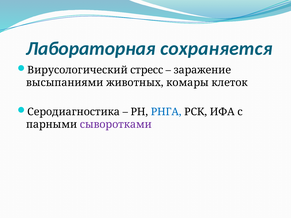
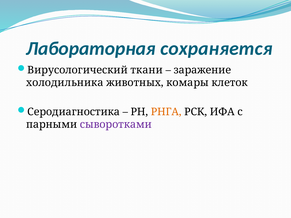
стресс: стресс -> ткани
высыпаниями: высыпаниями -> холодильника
РНГА colour: blue -> orange
